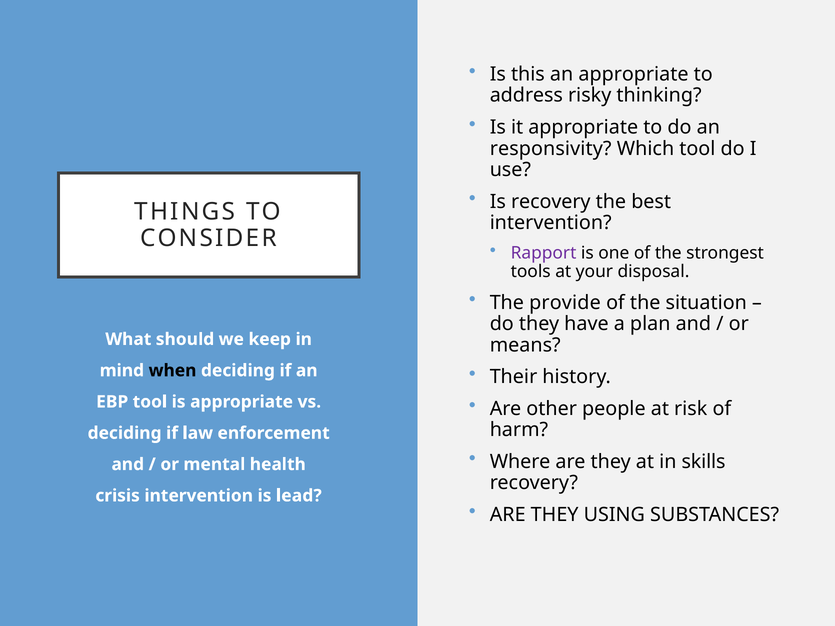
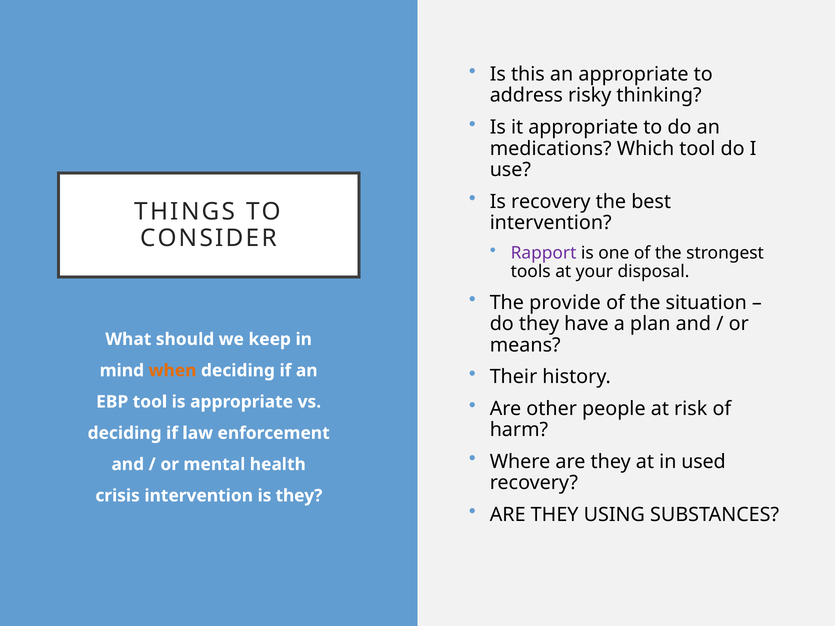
responsivity: responsivity -> medications
when colour: black -> orange
skills: skills -> used
is lead: lead -> they
